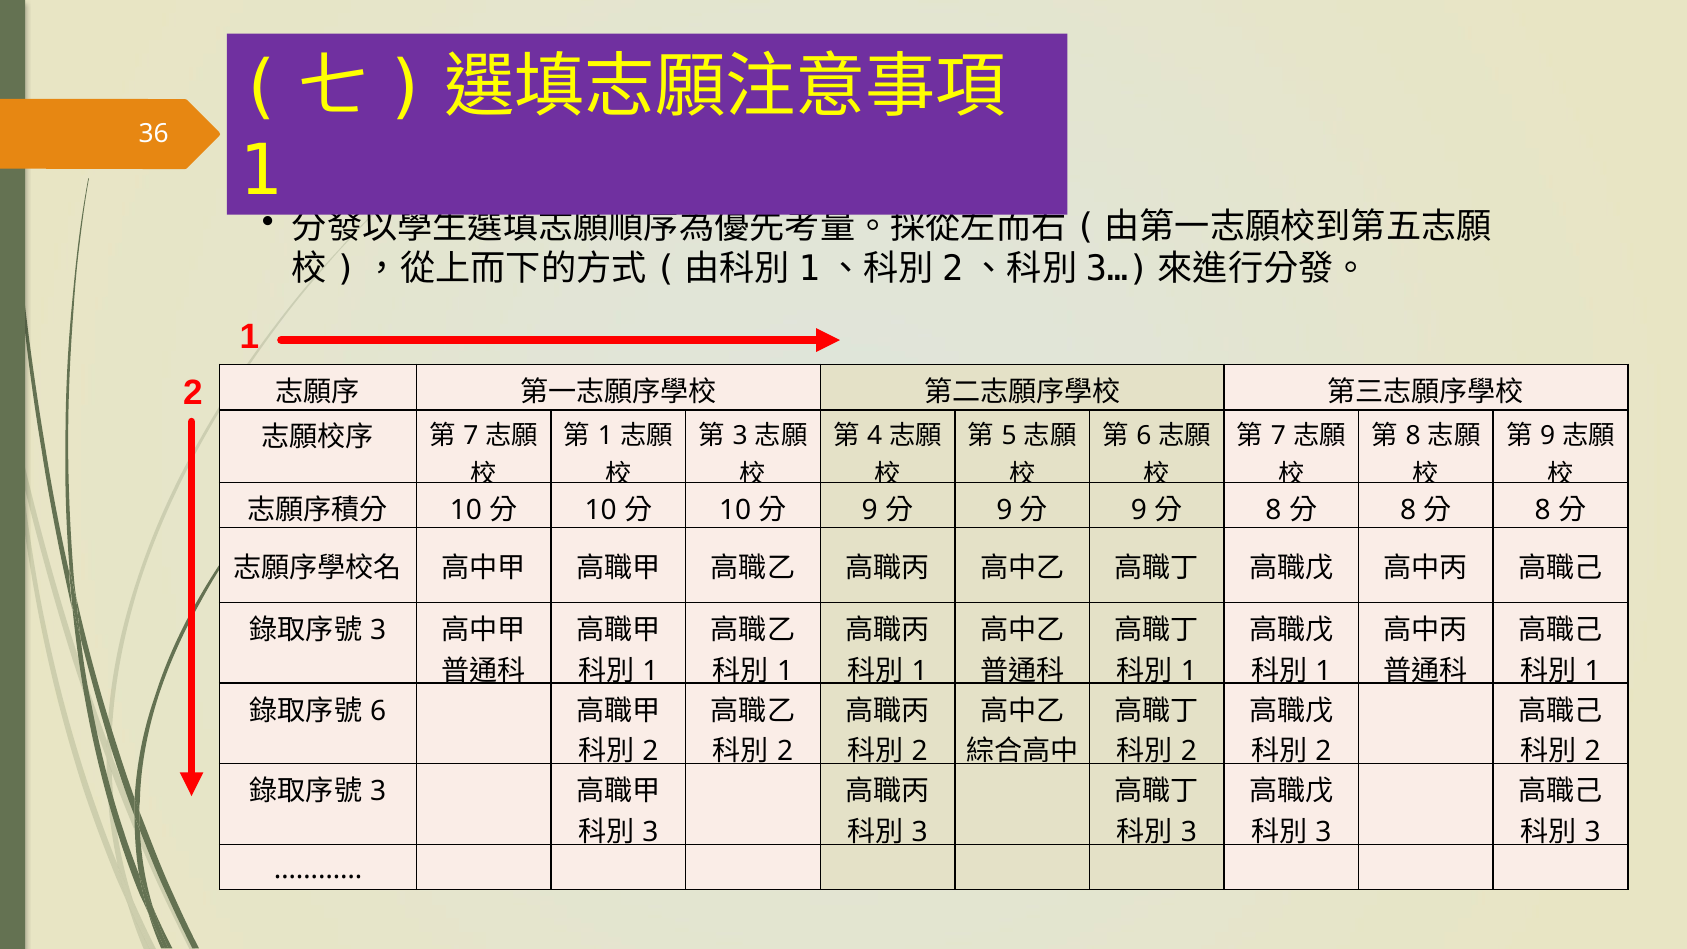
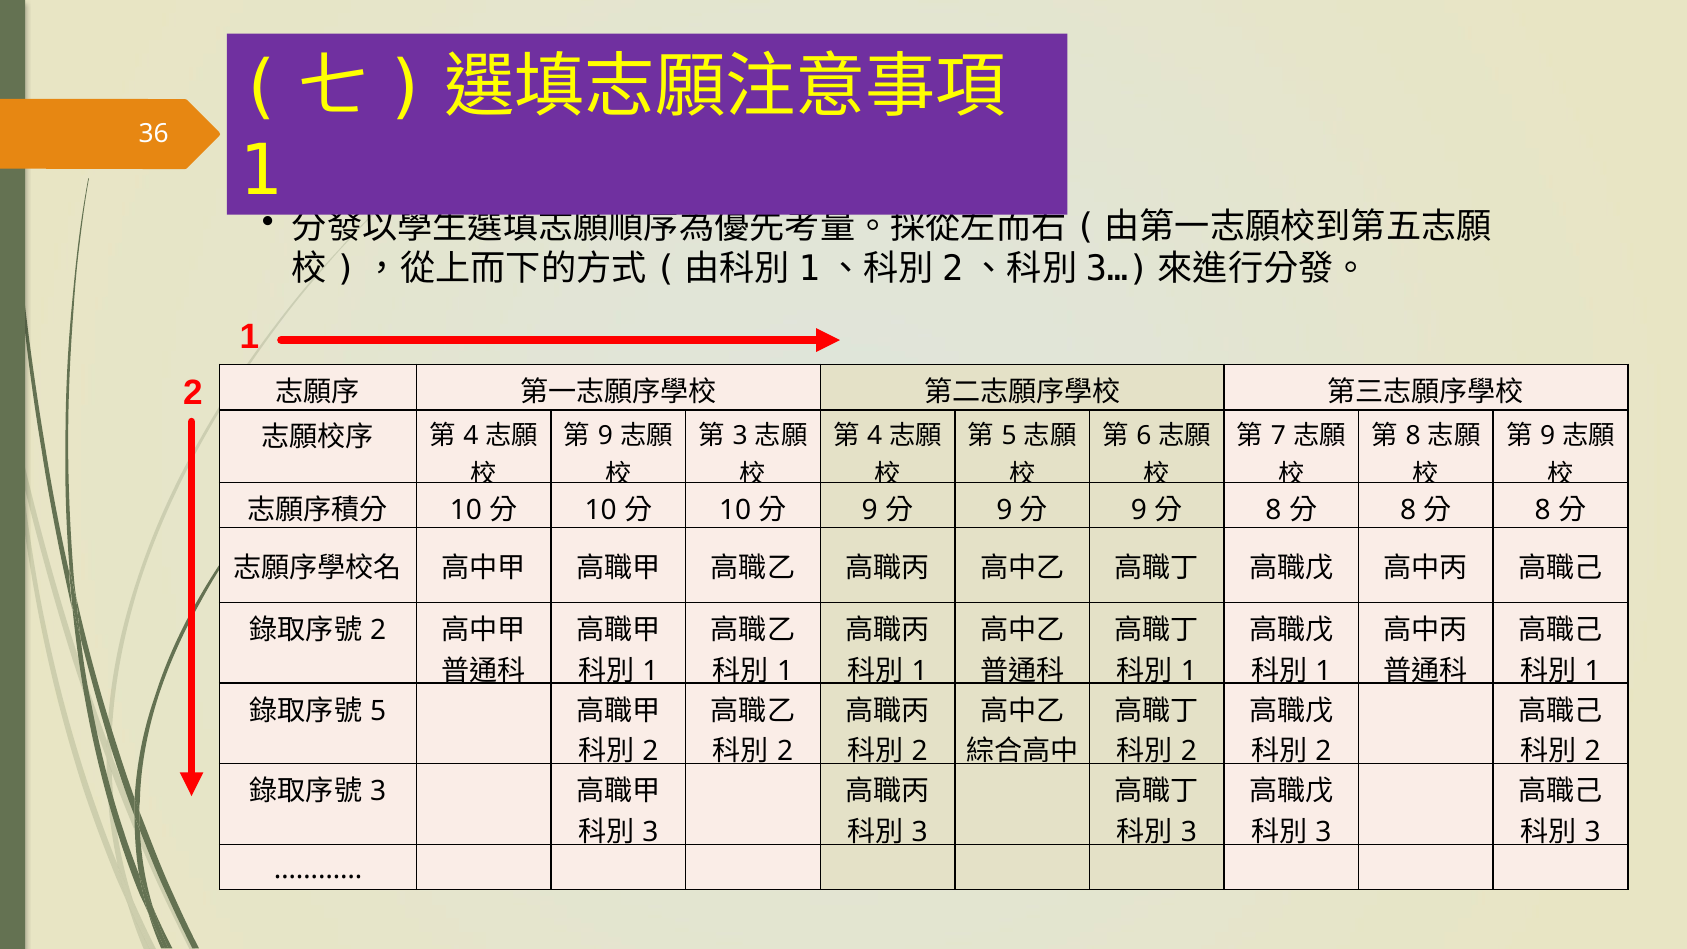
1 at (605, 436): 1 -> 9
7 at (471, 436): 7 -> 4
3 at (378, 630): 3 -> 2
6 at (378, 711): 6 -> 5
